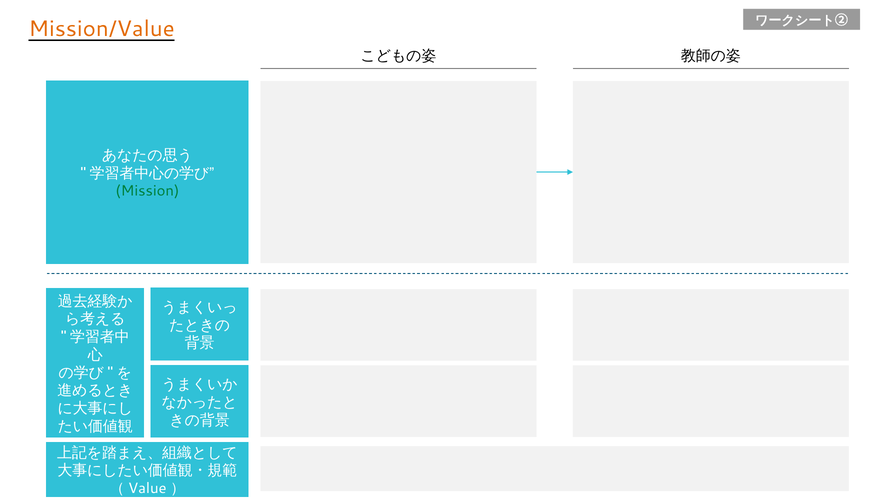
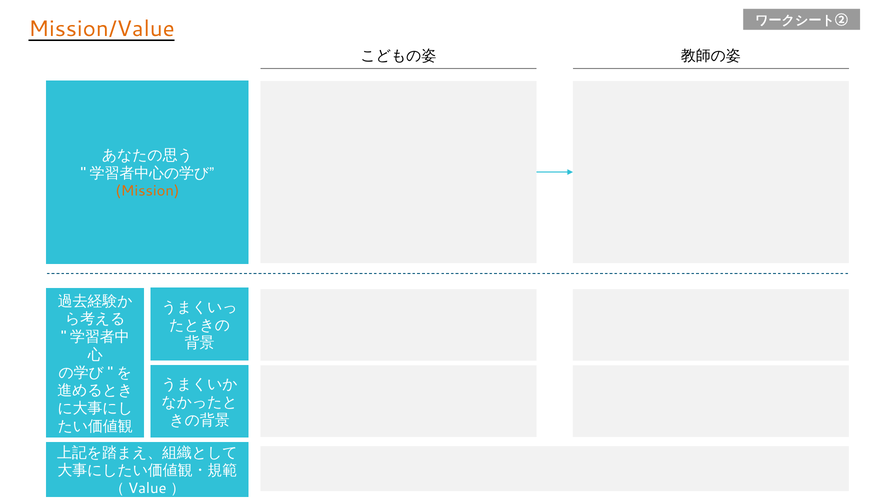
Mission colour: green -> orange
